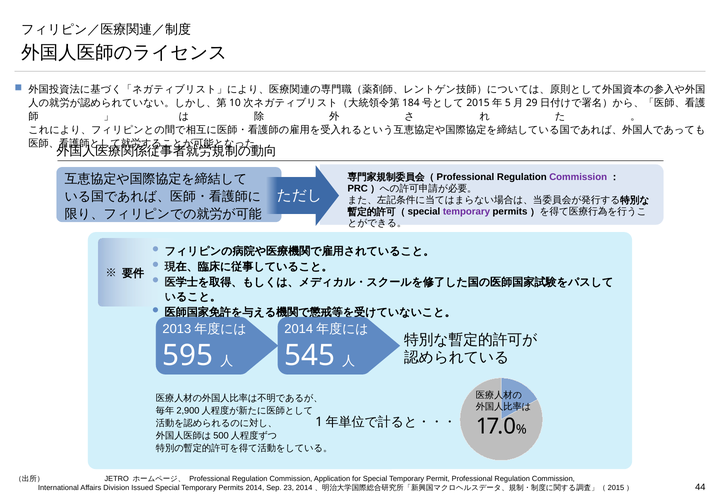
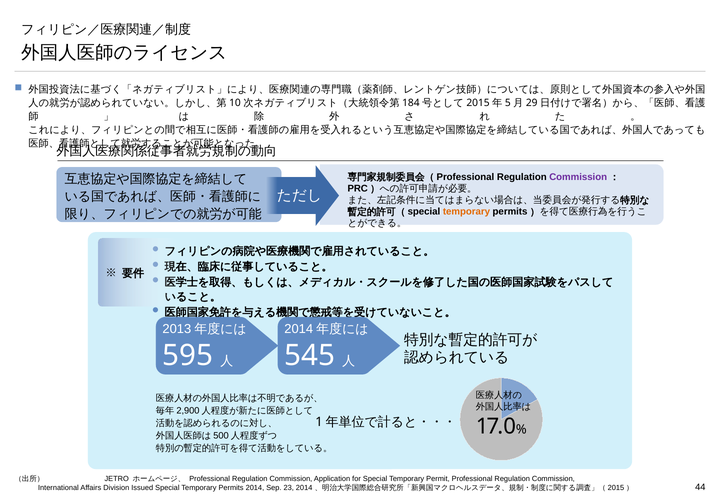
temporary at (466, 212) colour: purple -> orange
